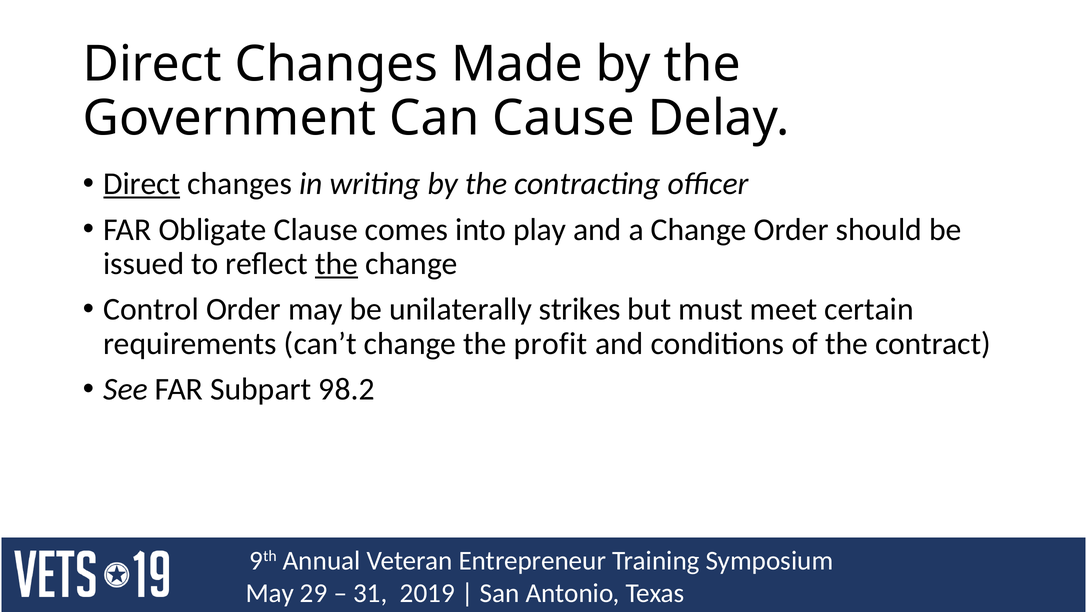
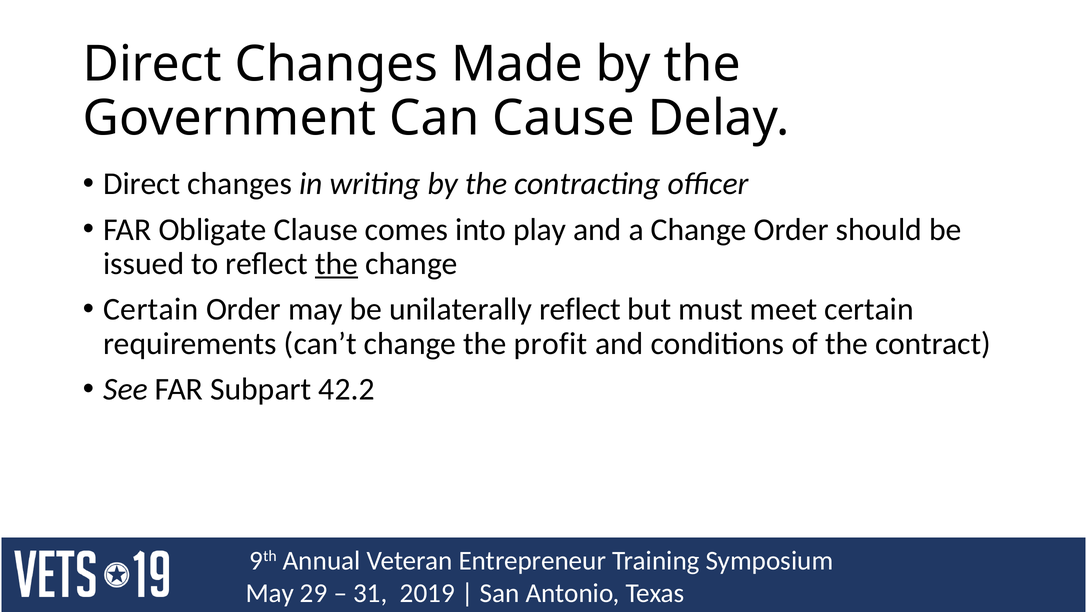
Direct at (142, 184) underline: present -> none
Control at (151, 309): Control -> Certain
unilaterally strikes: strikes -> reflect
98.2: 98.2 -> 42.2
